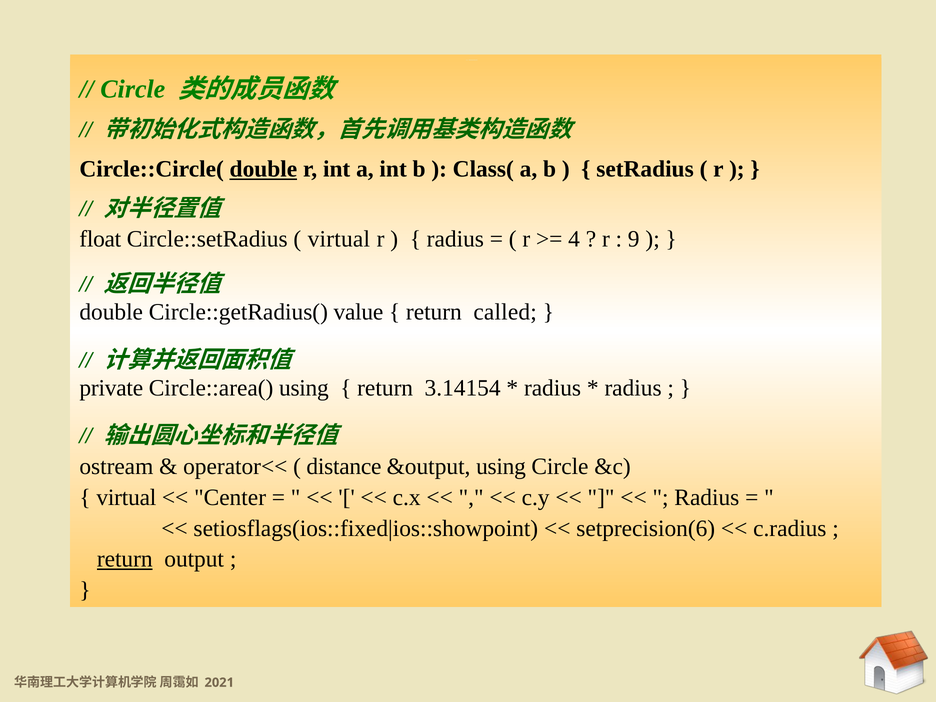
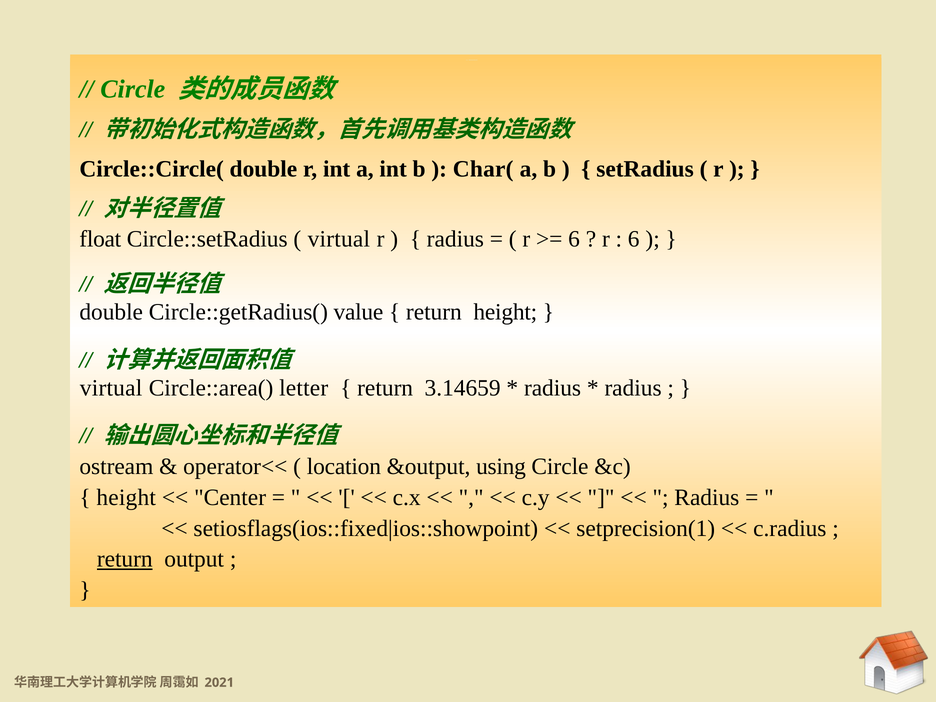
double at (263, 169) underline: present -> none
Class(: Class( -> Char(
4 at (574, 239): 4 -> 6
9 at (634, 239): 9 -> 6
return called: called -> height
private at (111, 388): private -> virtual
Circle::area( using: using -> letter
3.14154: 3.14154 -> 3.14659
distance: distance -> location
virtual at (126, 497): virtual -> height
setprecision(6: setprecision(6 -> setprecision(1
